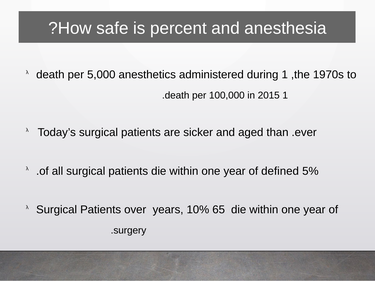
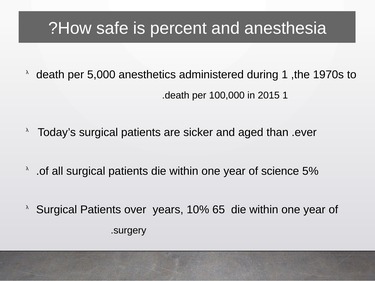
defined: defined -> science
